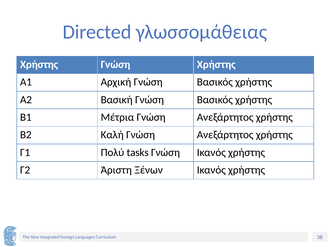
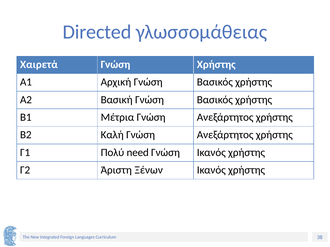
Χρήστης at (39, 65): Χρήστης -> Χαιρετά
tasks: tasks -> need
